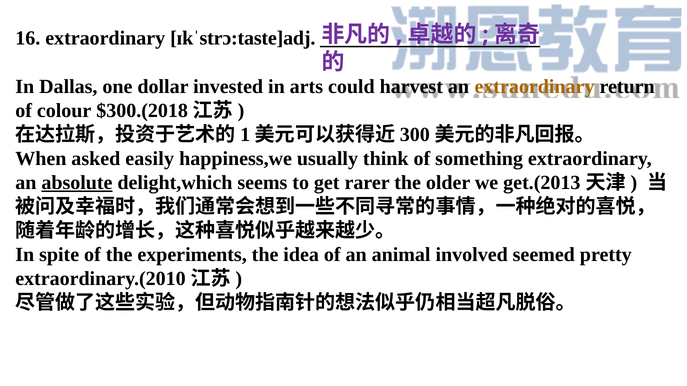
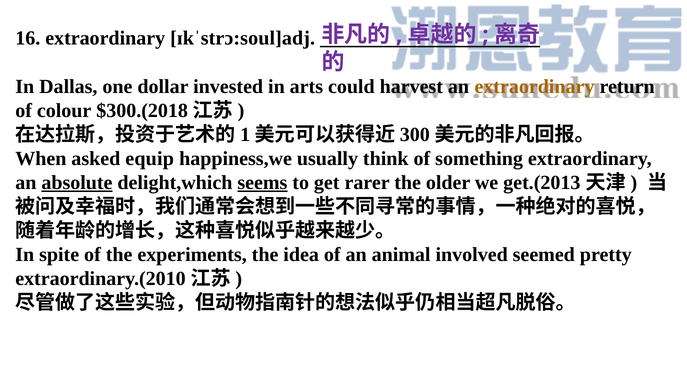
ɪkˈstrɔ:taste]adj: ɪkˈstrɔ:taste]adj -> ɪkˈstrɔ:soul]adj
easily: easily -> equip
seems underline: none -> present
